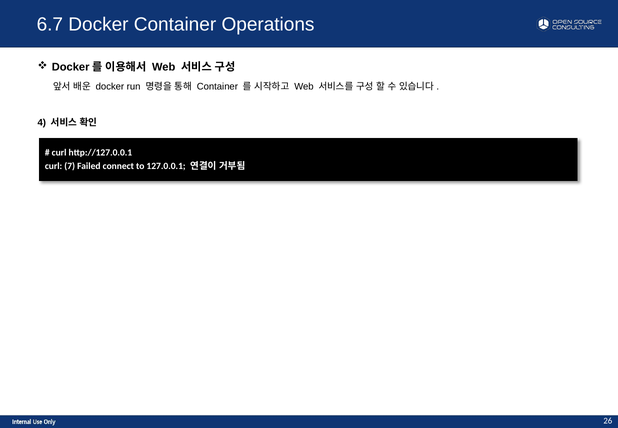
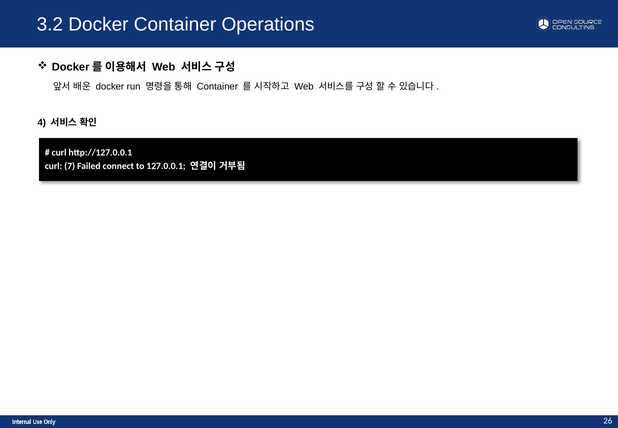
6.7: 6.7 -> 3.2
